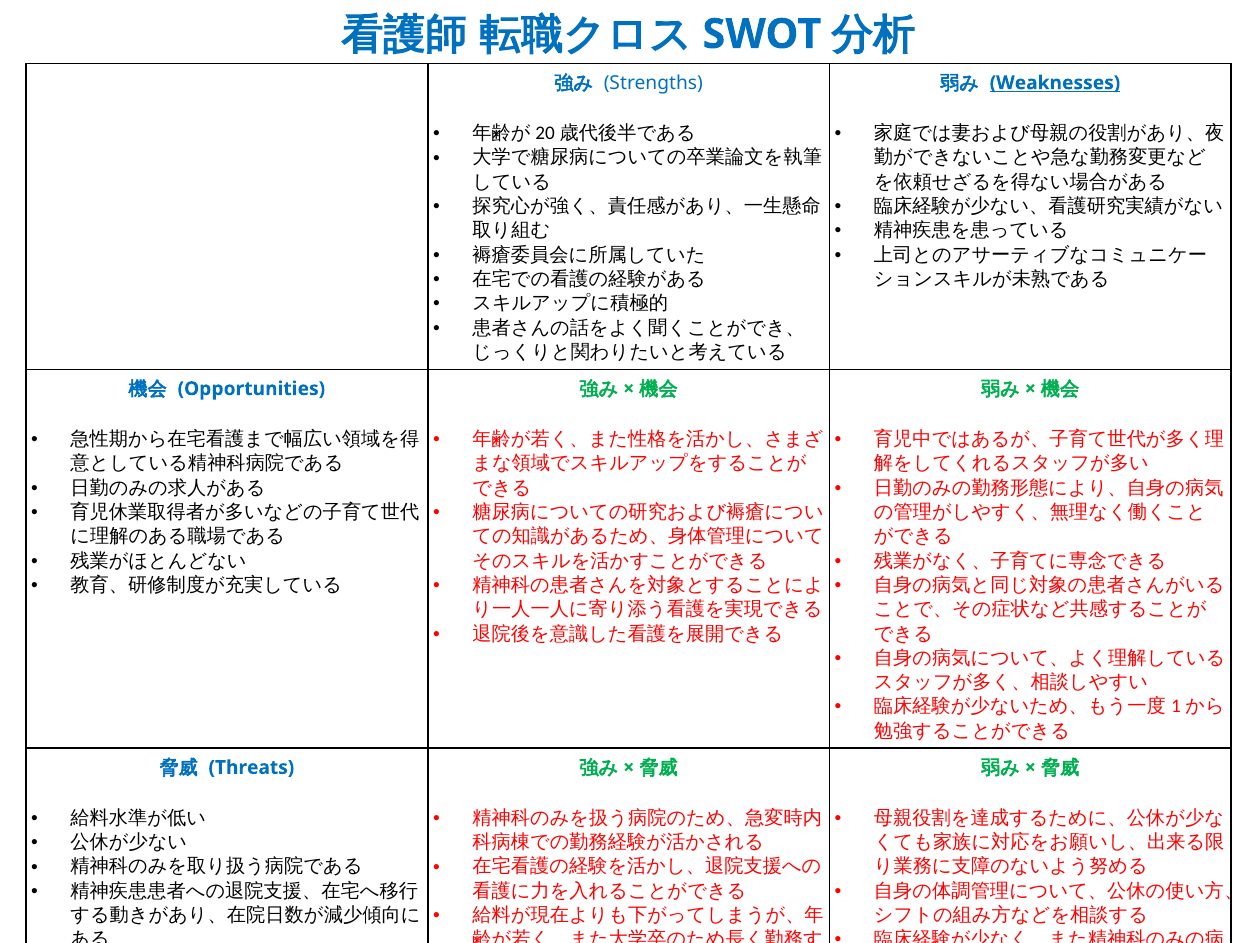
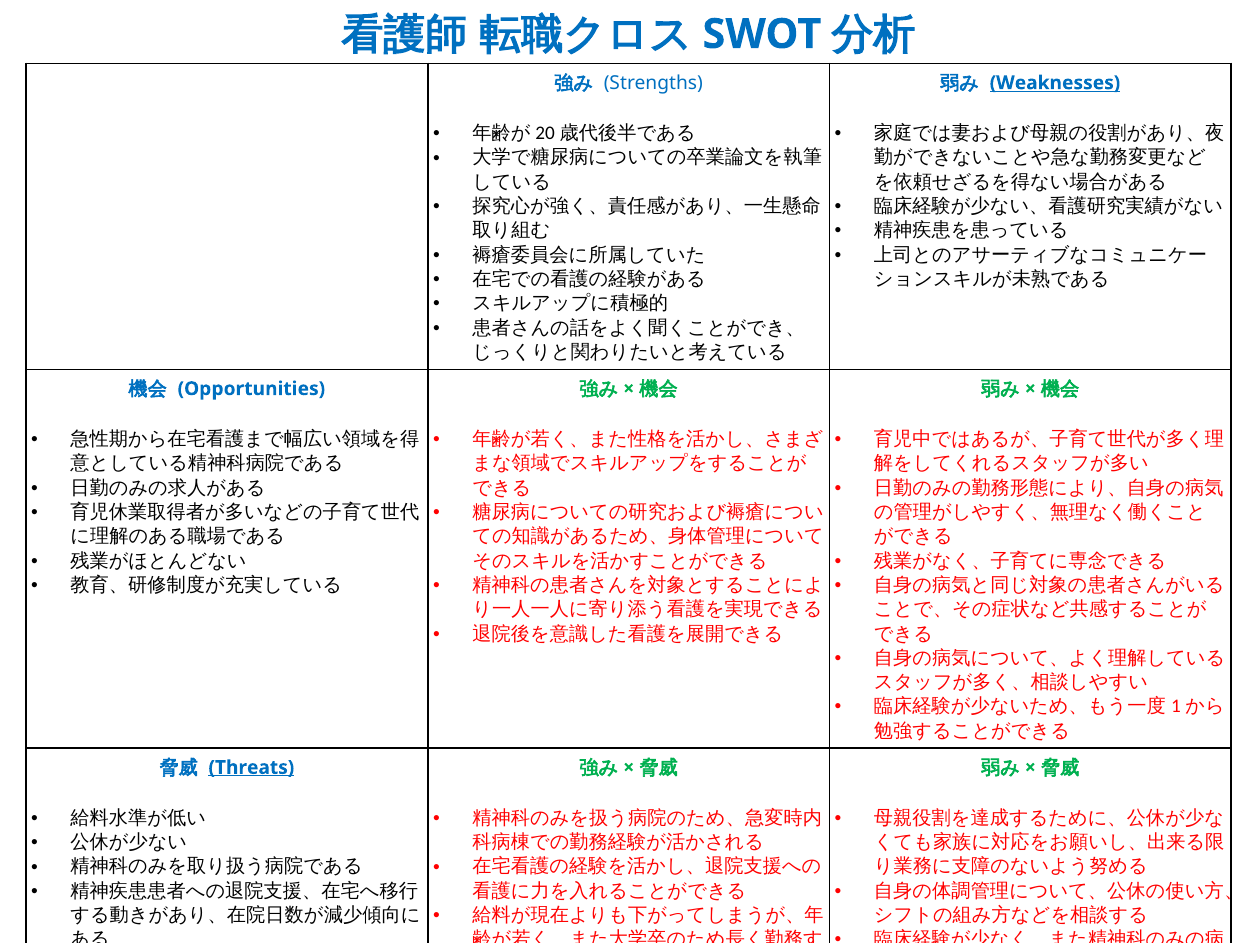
Threats underline: none -> present
